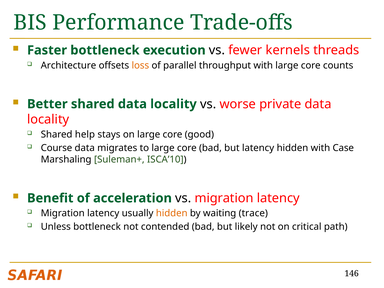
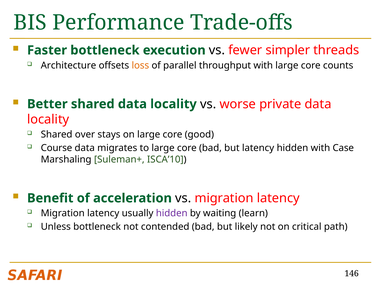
kernels: kernels -> simpler
help: help -> over
hidden at (172, 213) colour: orange -> purple
trace: trace -> learn
